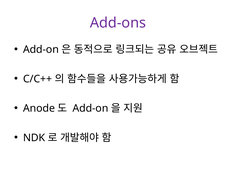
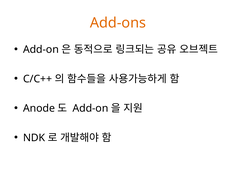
Add-ons colour: purple -> orange
